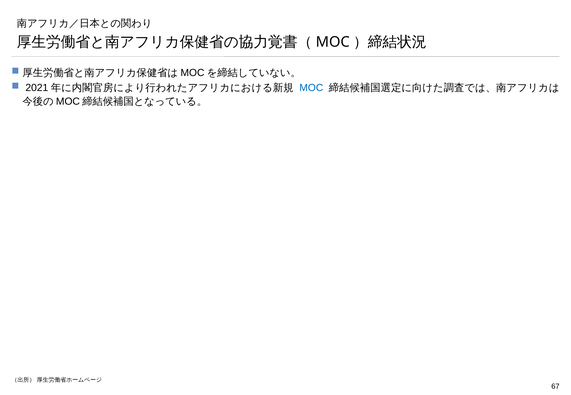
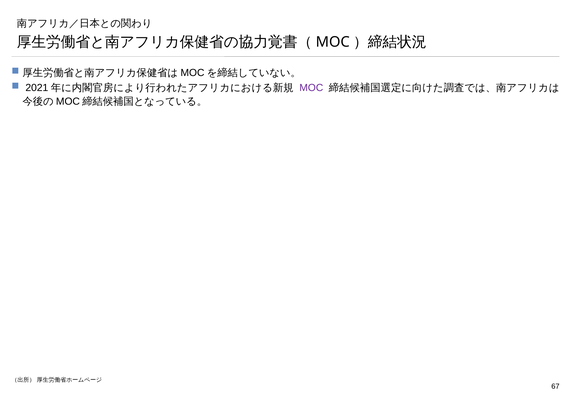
MOC colour: blue -> purple
